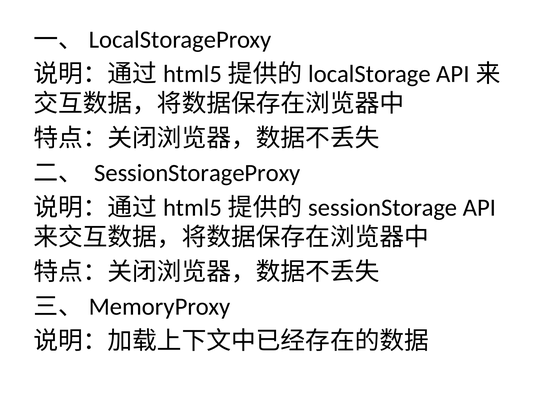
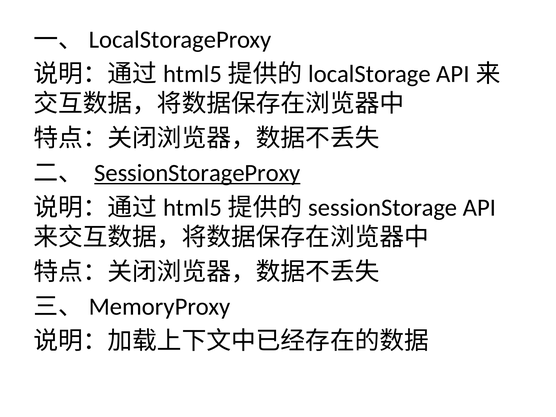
SessionStorageProxy underline: none -> present
